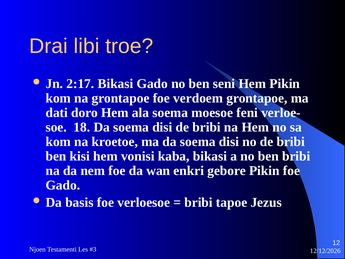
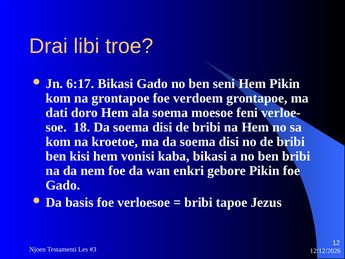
2:17: 2:17 -> 6:17
